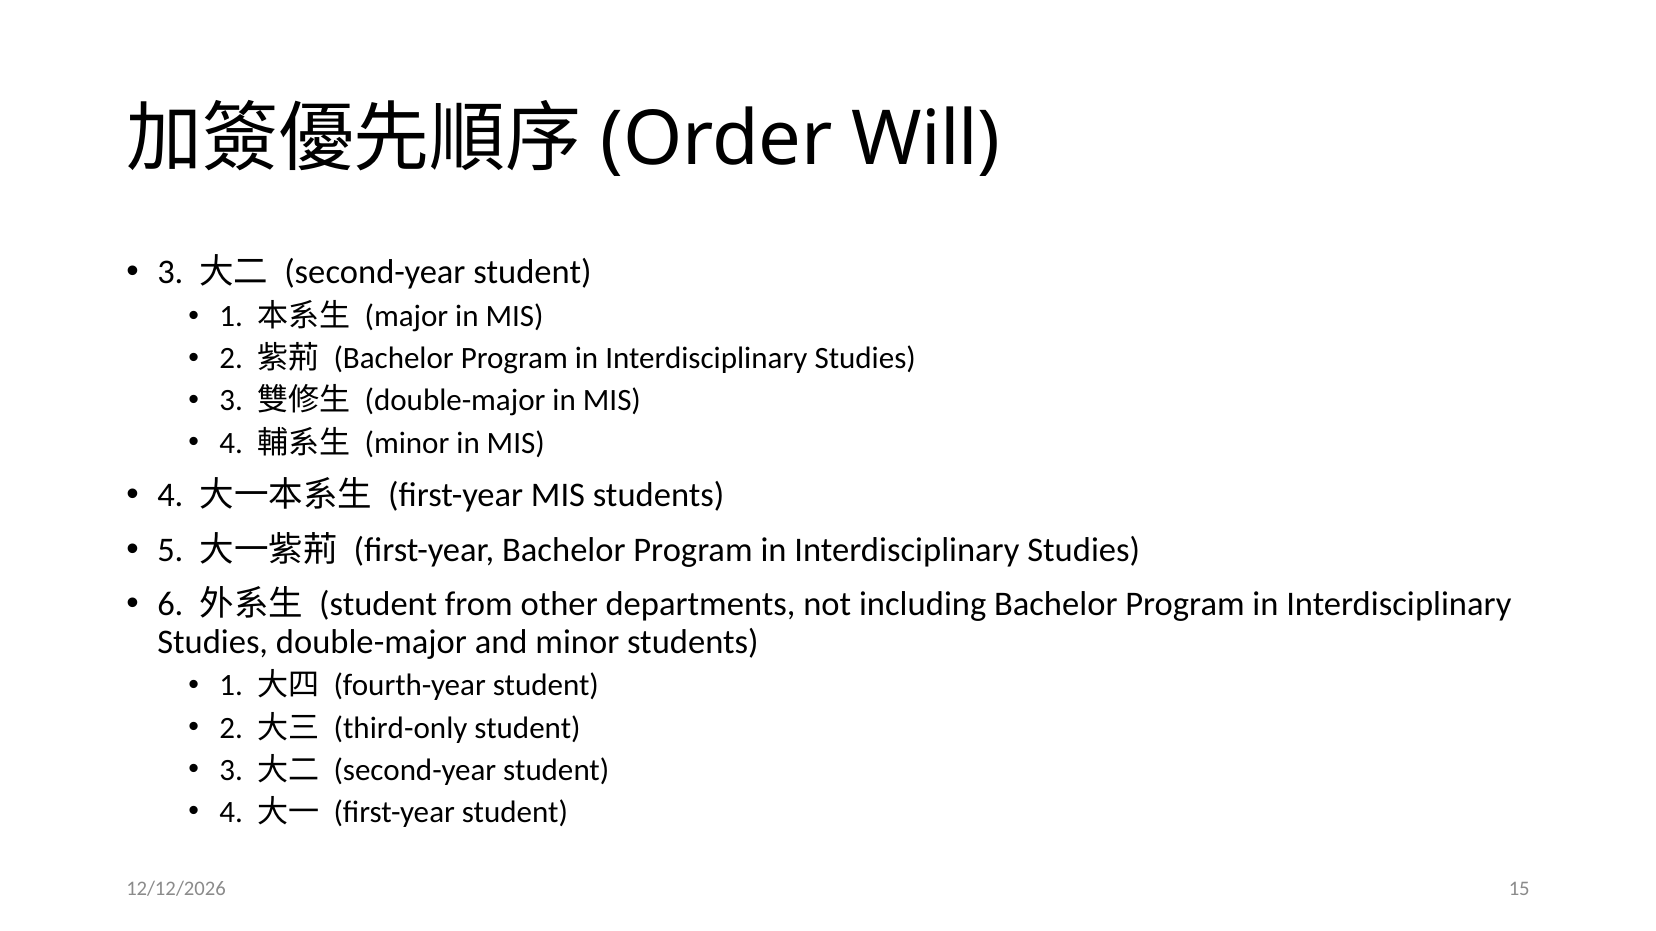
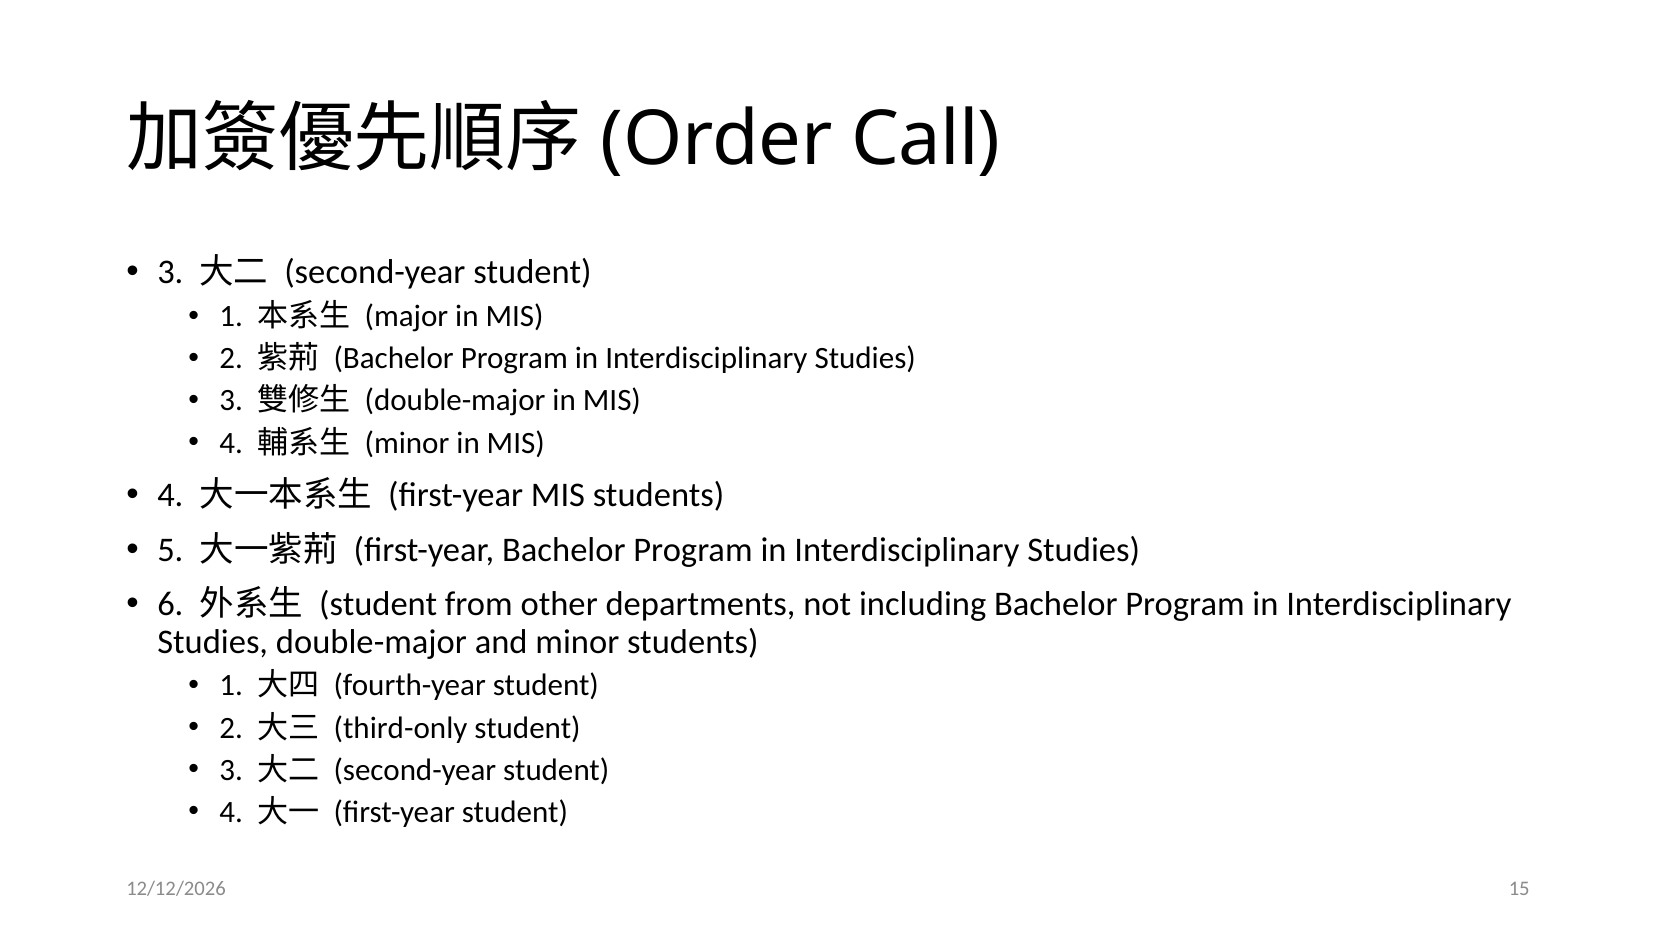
Will: Will -> Call
